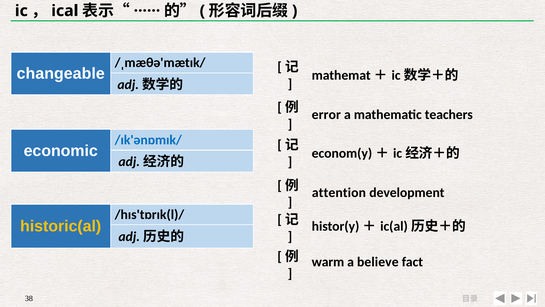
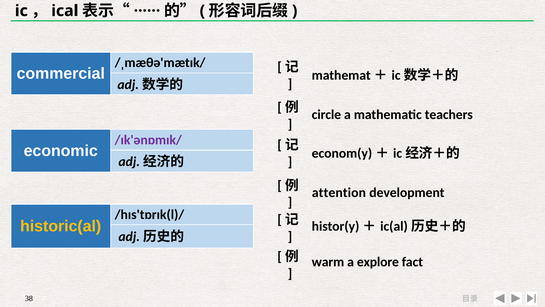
changeable: changeable -> commercial
error: error -> circle
/ɪk'ənɒmɪk/ colour: blue -> purple
believe: believe -> explore
